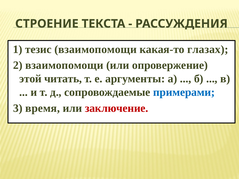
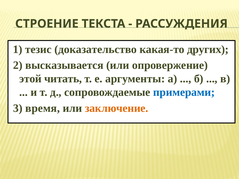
тезис взаимопомощи: взаимопомощи -> доказательство
глазах: глазах -> других
2 взаимопомощи: взаимопомощи -> высказывается
заключение colour: red -> orange
